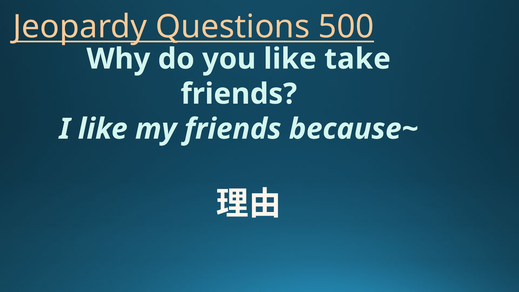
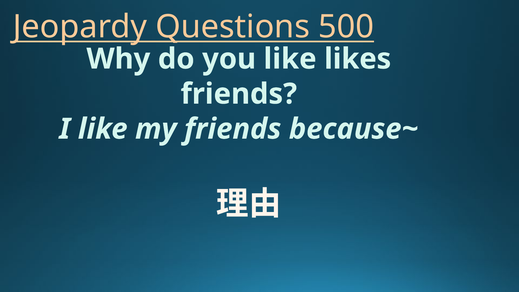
take: take -> likes
